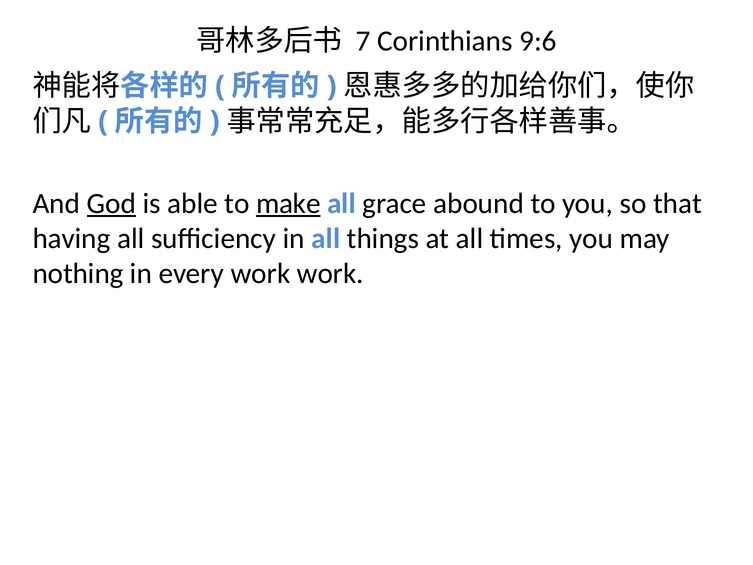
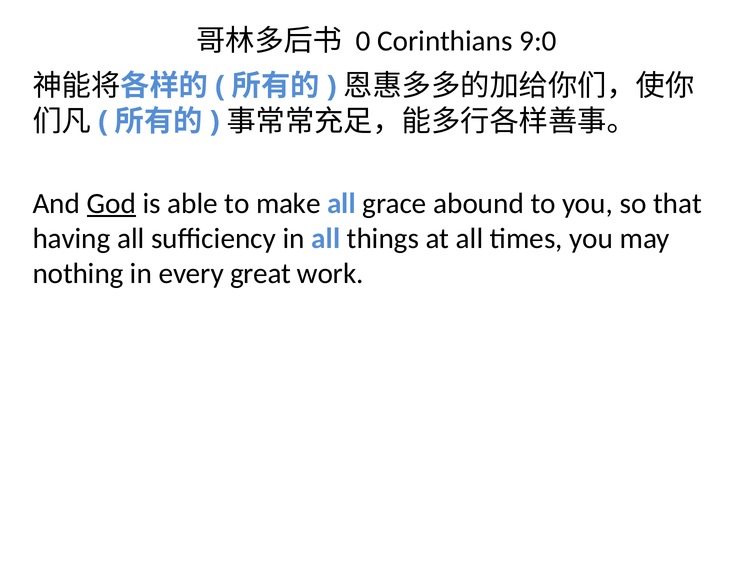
7: 7 -> 0
9:6: 9:6 -> 9:0
make underline: present -> none
every work: work -> great
